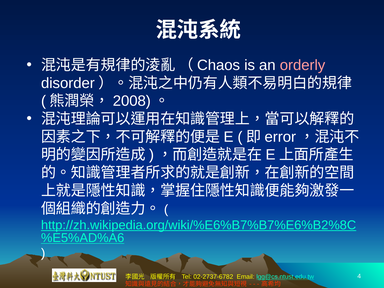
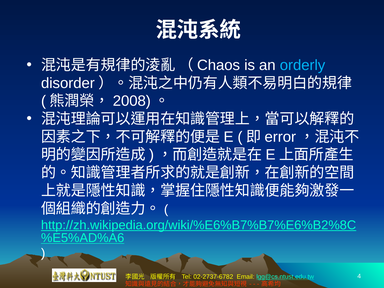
orderly colour: pink -> light blue
